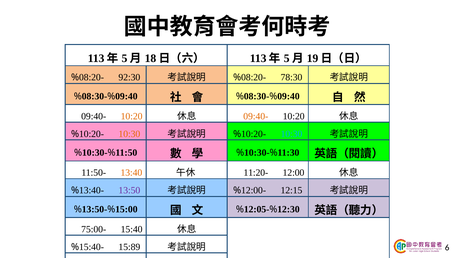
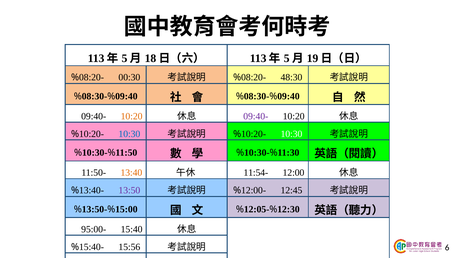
92:30: 92:30 -> 00:30
78:30: 78:30 -> 48:30
09:40- at (256, 116) colour: orange -> purple
10:30 at (129, 134) colour: orange -> blue
10:30 at (291, 134) colour: light blue -> white
11:20-: 11:20- -> 11:54-
12:15: 12:15 -> 12:45
75:00-: 75:00- -> 95:00-
15:89: 15:89 -> 15:56
